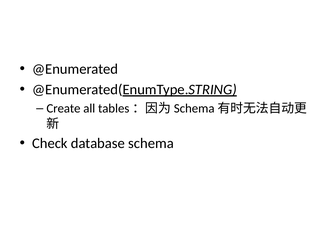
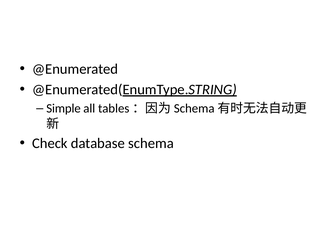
Create: Create -> Simple
